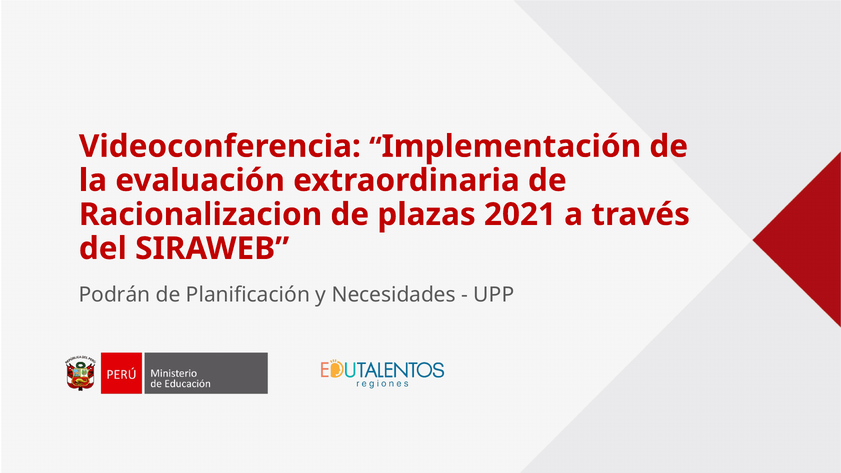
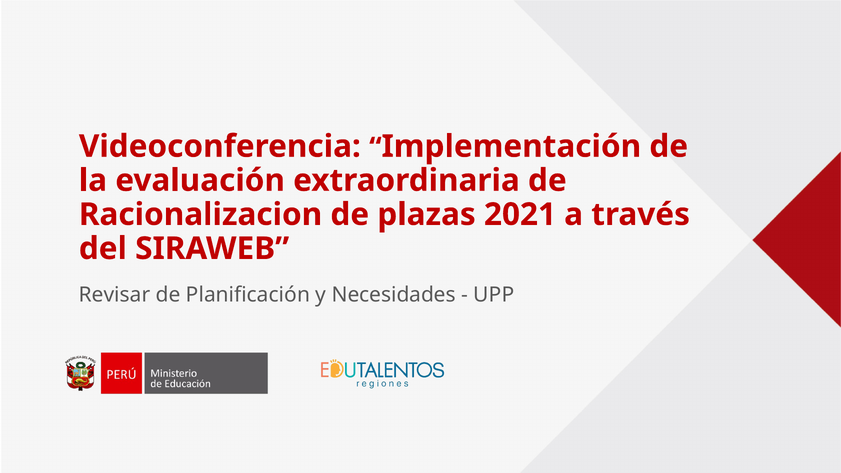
Podrán: Podrán -> Revisar
